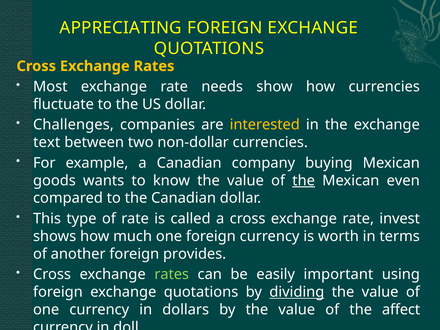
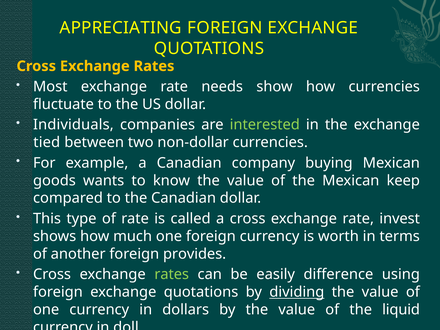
Challenges: Challenges -> Individuals
interested colour: yellow -> light green
text: text -> tied
the at (304, 181) underline: present -> none
even: even -> keep
important: important -> difference
affect: affect -> liquid
